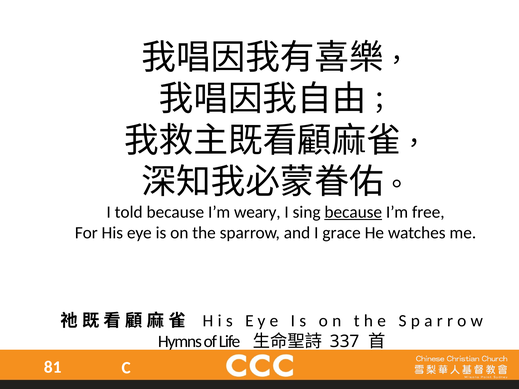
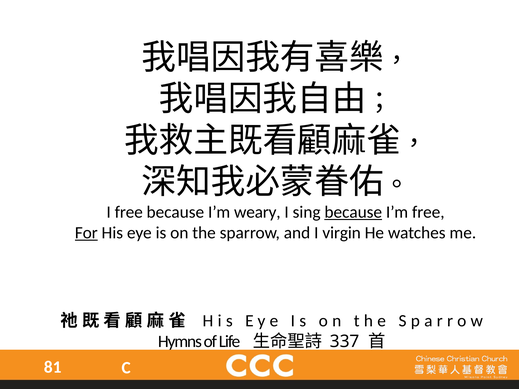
I told: told -> free
For underline: none -> present
grace: grace -> virgin
